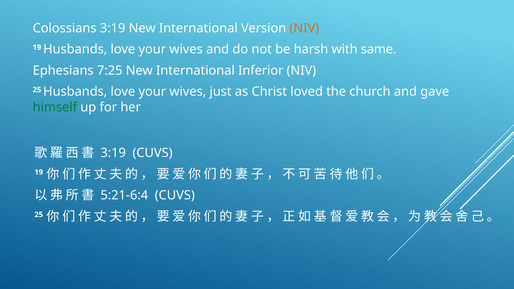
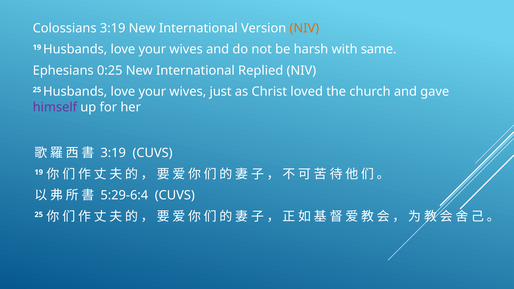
7:25: 7:25 -> 0:25
Inferior: Inferior -> Replied
himself colour: green -> purple
5:21-6:4: 5:21-6:4 -> 5:29-6:4
